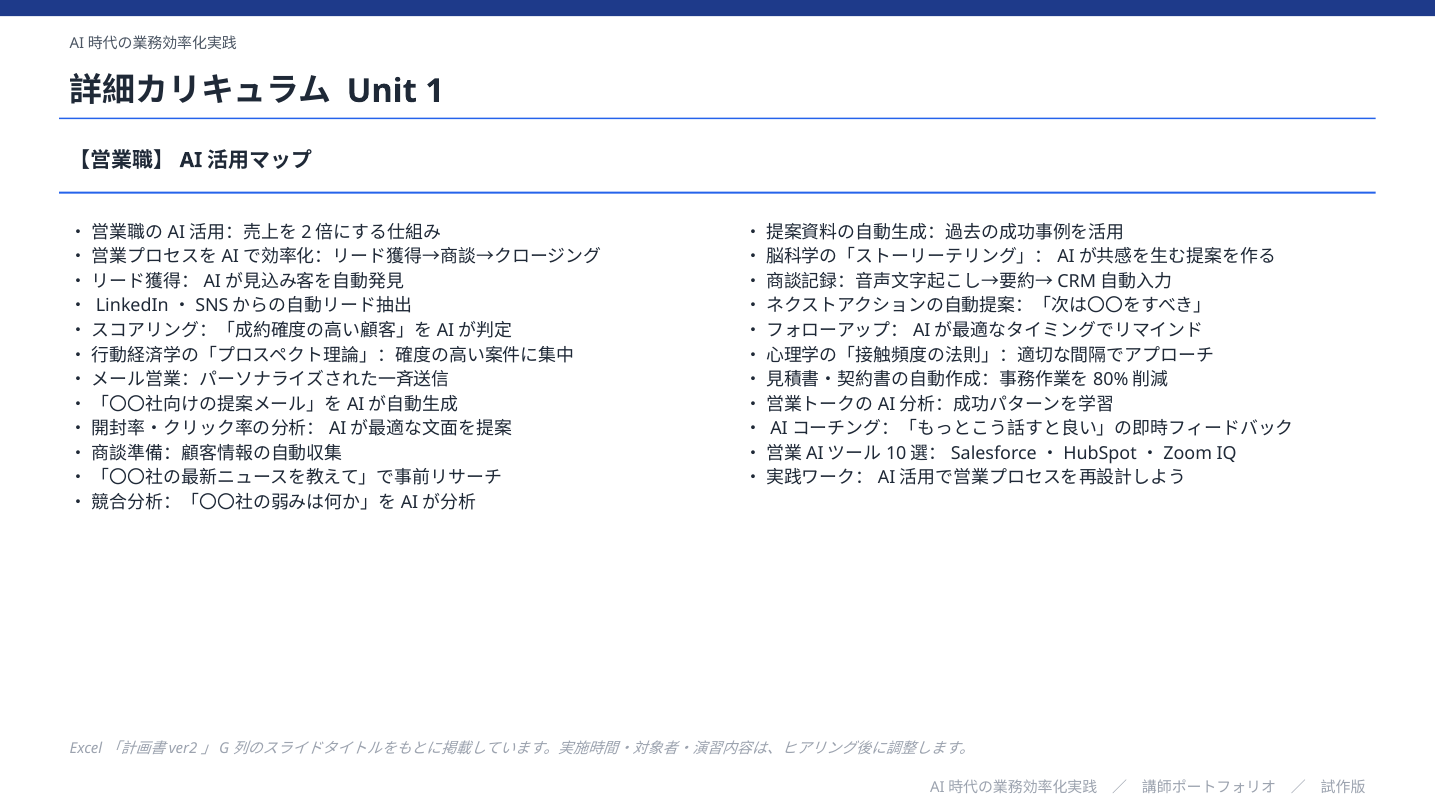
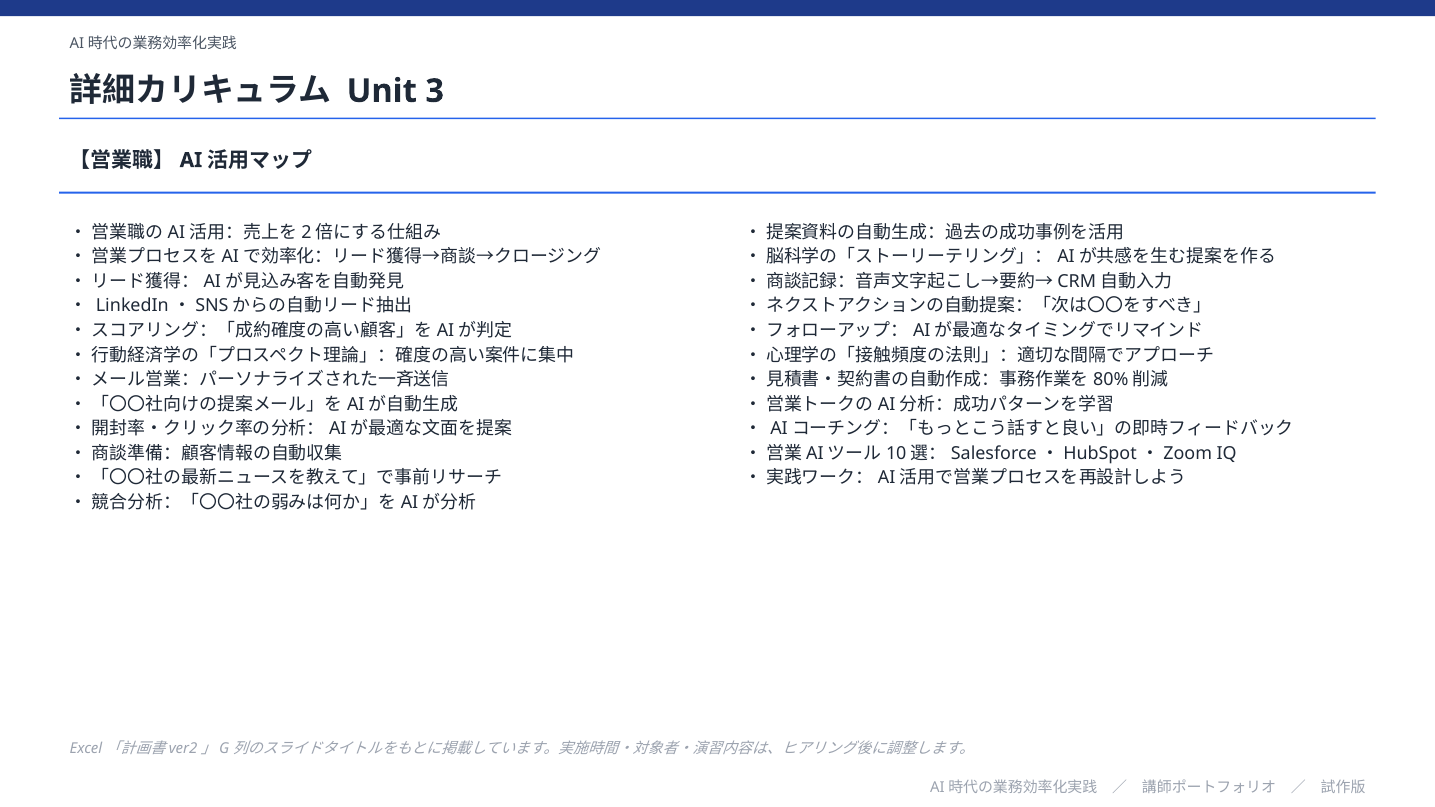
1: 1 -> 3
